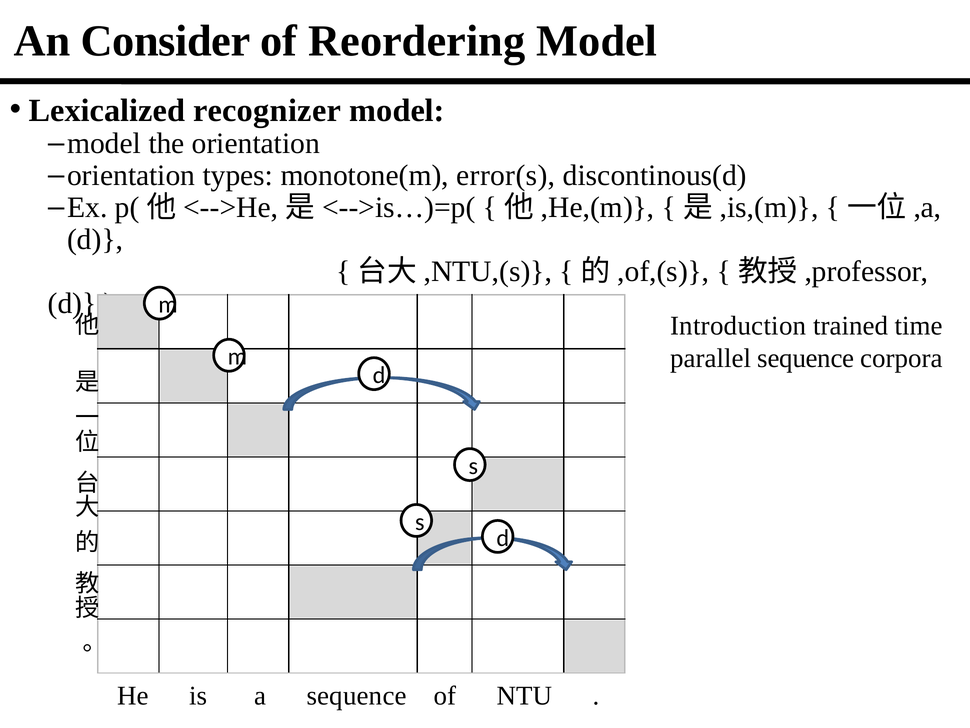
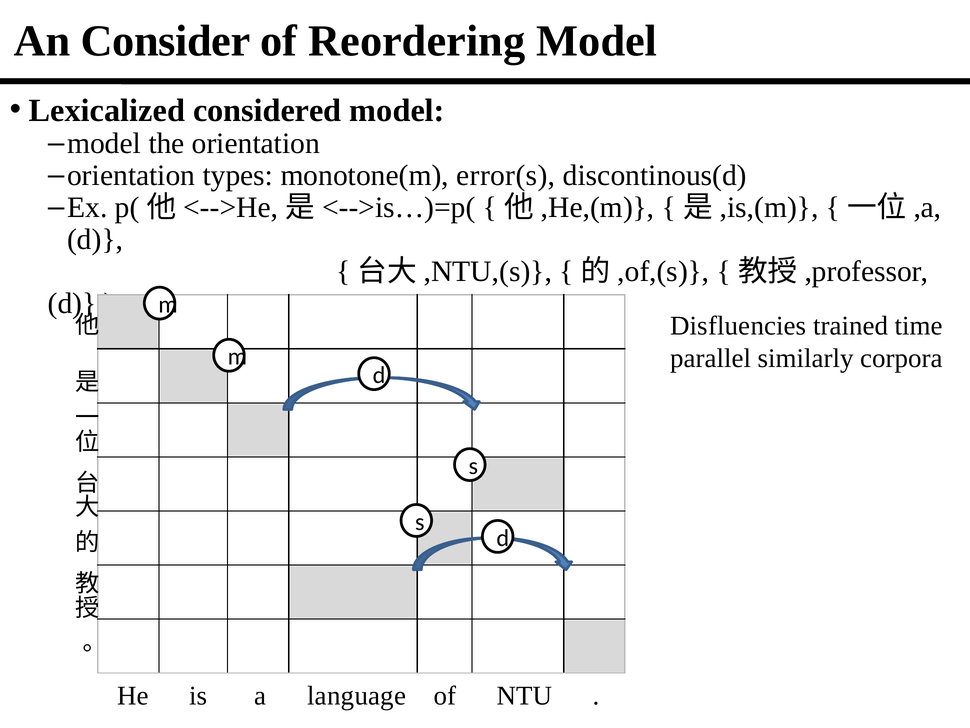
recognizer: recognizer -> considered
Introduction: Introduction -> Disfluencies
parallel sequence: sequence -> similarly
a sequence: sequence -> language
